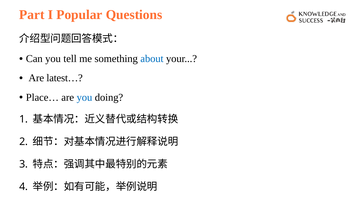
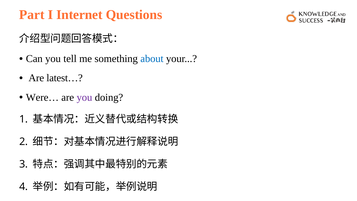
Popular: Popular -> Internet
Place…: Place… -> Were…
you at (84, 97) colour: blue -> purple
